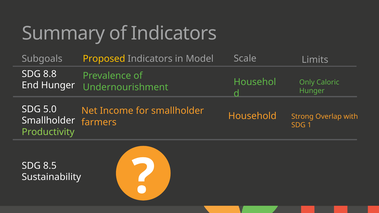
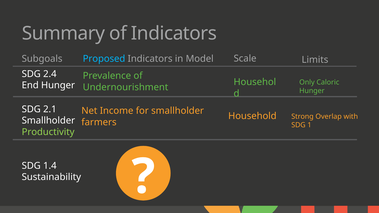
Proposed colour: yellow -> light blue
8.8: 8.8 -> 2.4
5.0: 5.0 -> 2.1
8.5: 8.5 -> 1.4
